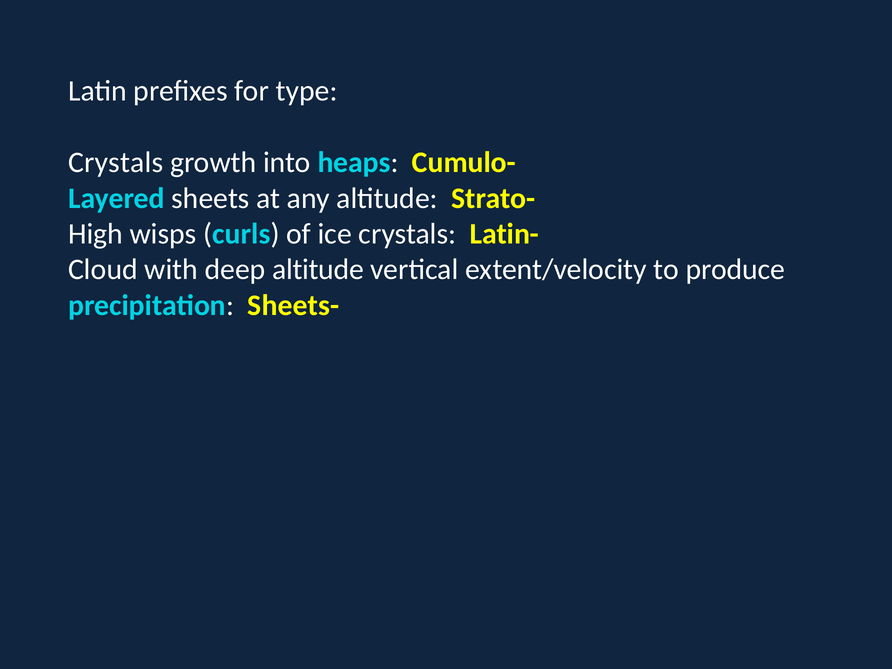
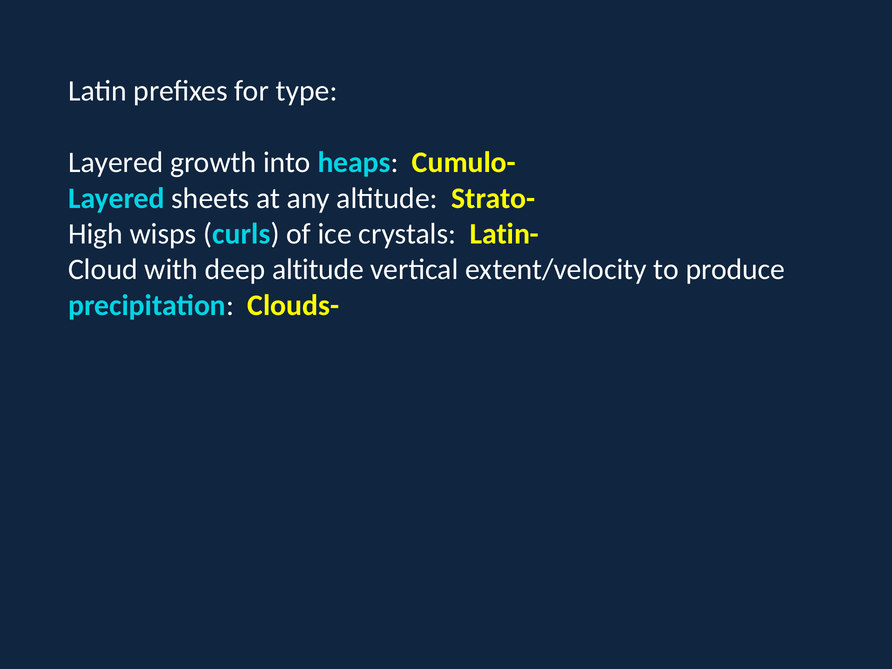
Crystals at (116, 163): Crystals -> Layered
Sheets-: Sheets- -> Clouds-
